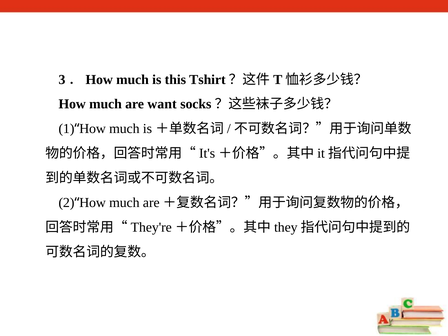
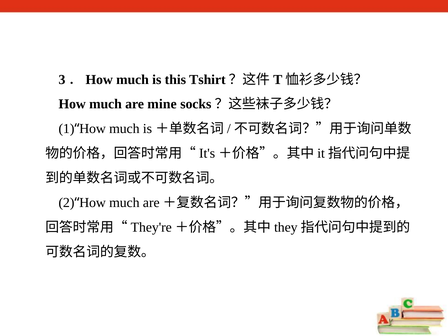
want: want -> mine
